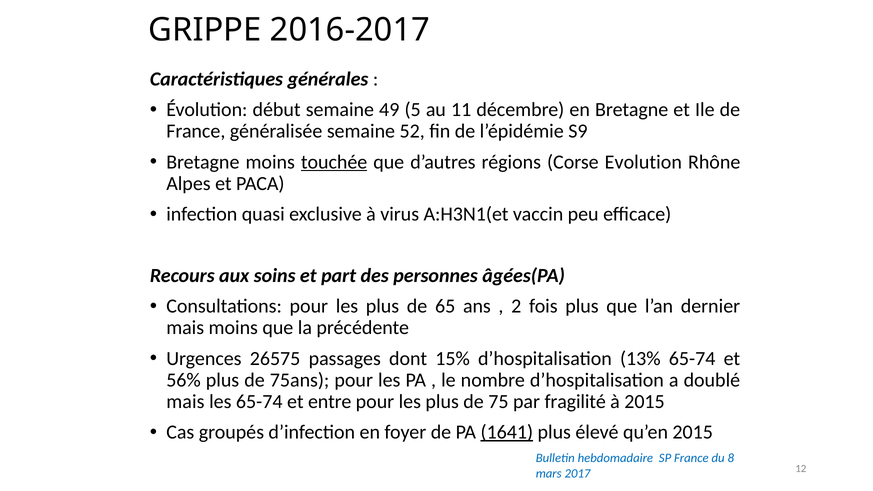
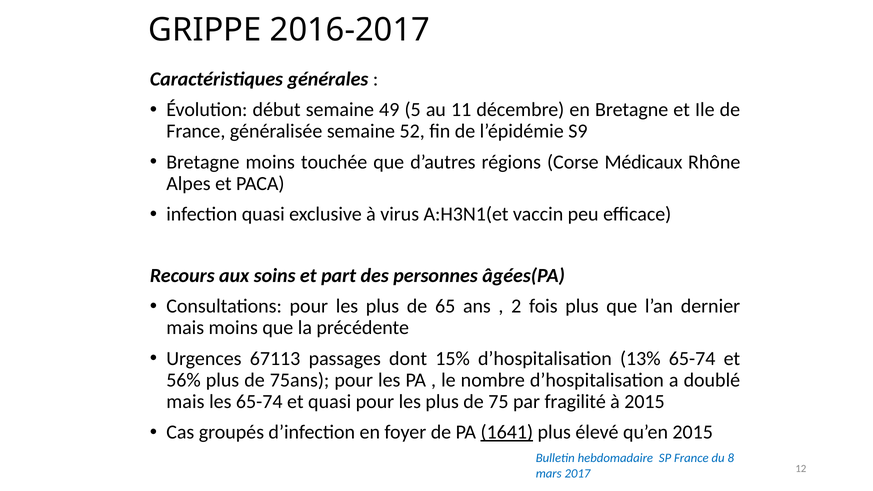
touchée underline: present -> none
Evolution: Evolution -> Médicaux
26575: 26575 -> 67113
et entre: entre -> quasi
